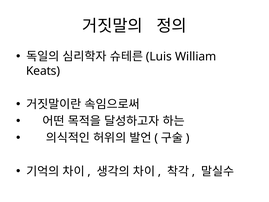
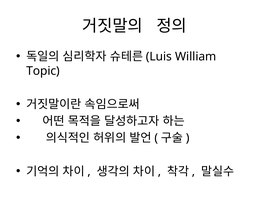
Keats: Keats -> Topic
